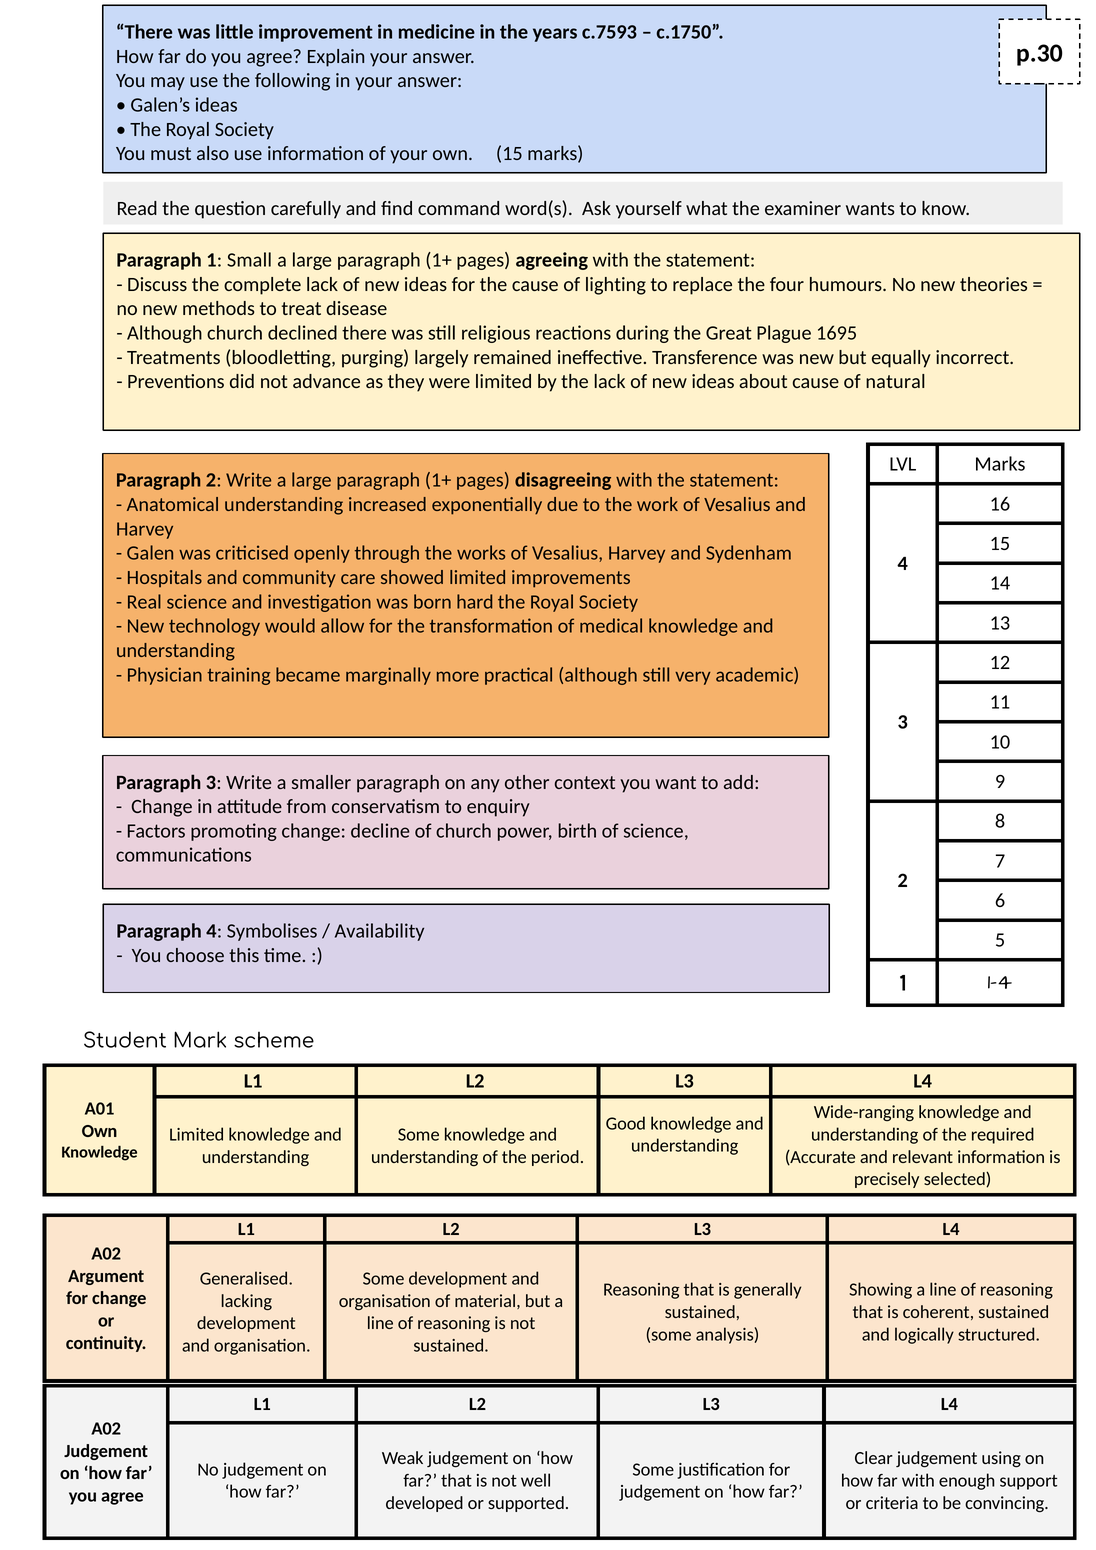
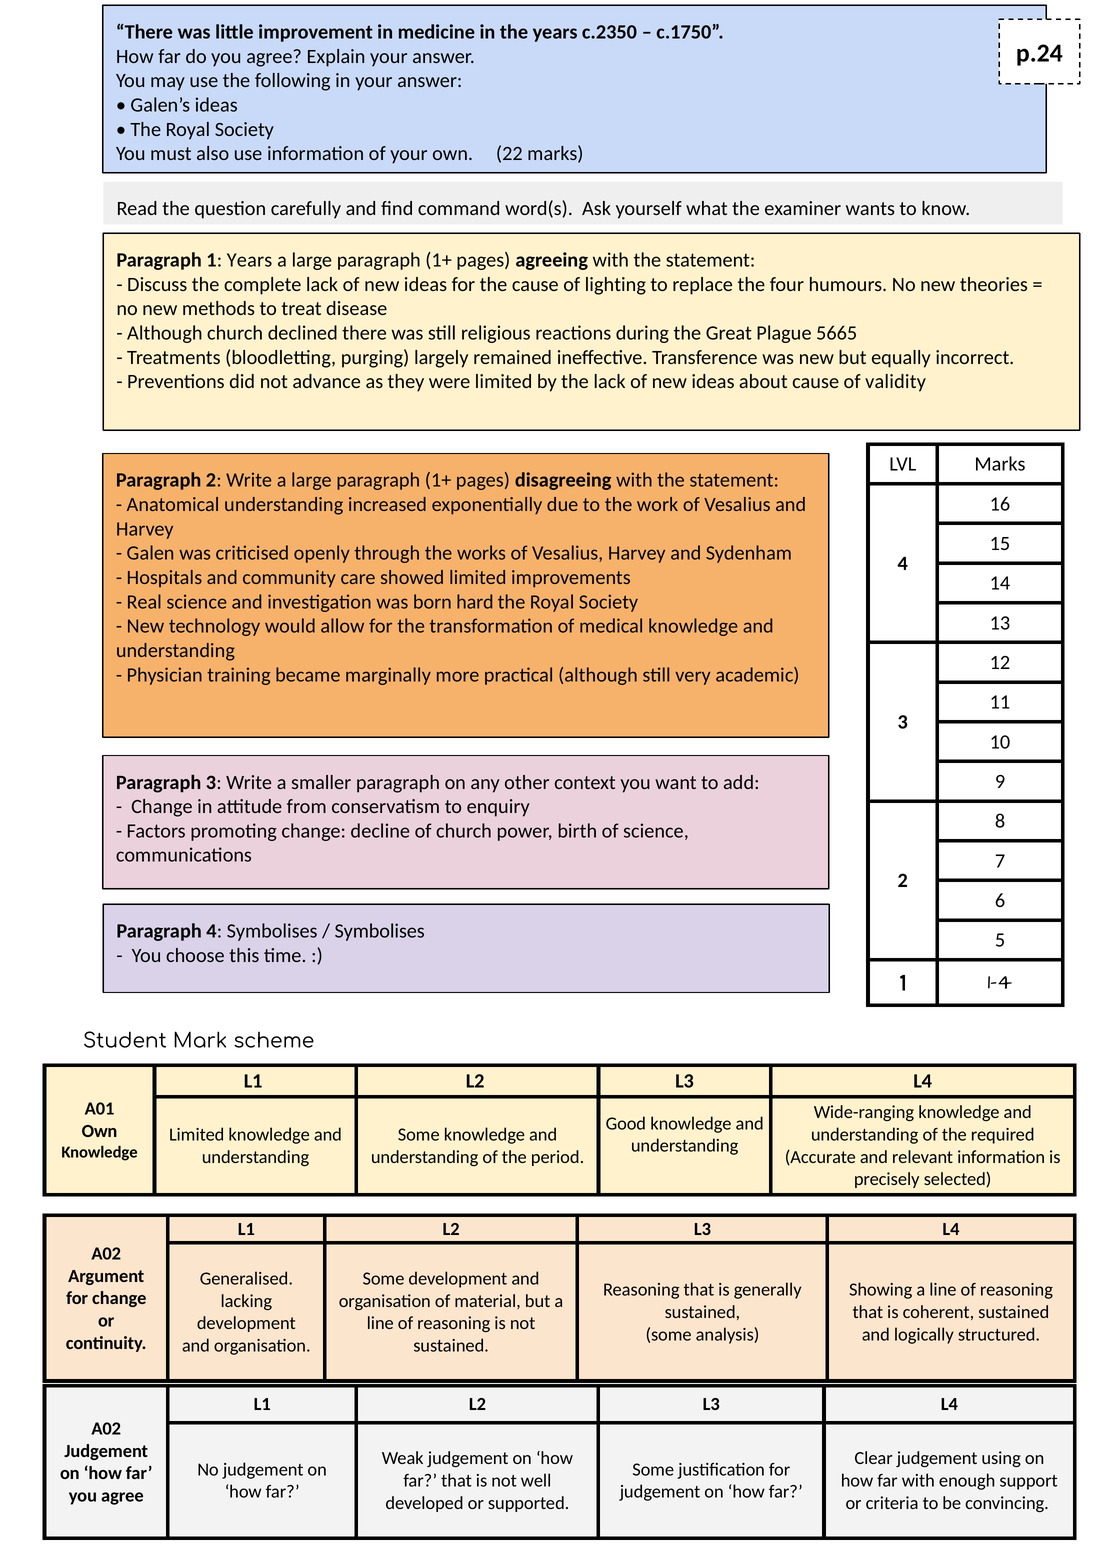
c.7593: c.7593 -> c.2350
p.30: p.30 -> p.24
own 15: 15 -> 22
1 Small: Small -> Years
1695: 1695 -> 5665
natural: natural -> validity
Availability at (380, 931): Availability -> Symbolises
